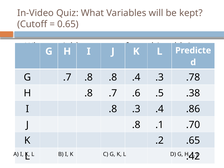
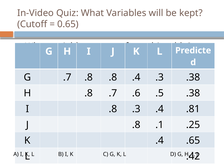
.3 .78: .78 -> .38
.86: .86 -> .81
.70: .70 -> .25
K .2: .2 -> .4
